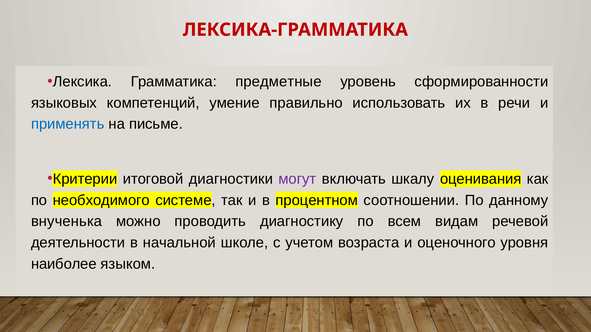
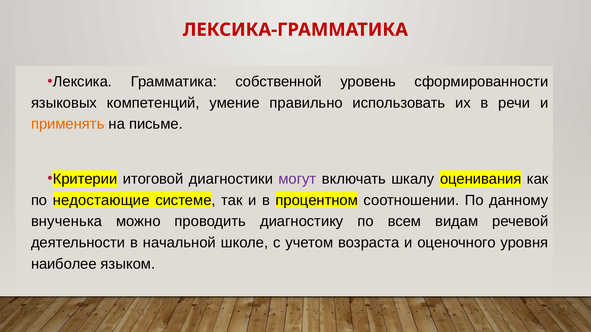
предметные: предметные -> собственной
применять colour: blue -> orange
необходимого: необходимого -> недостающие
